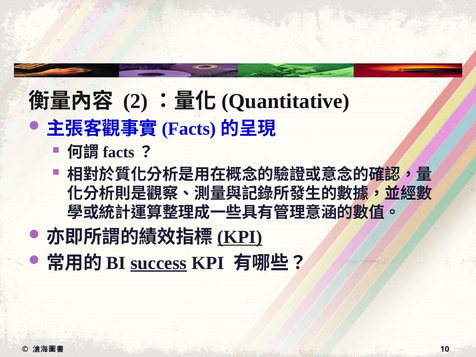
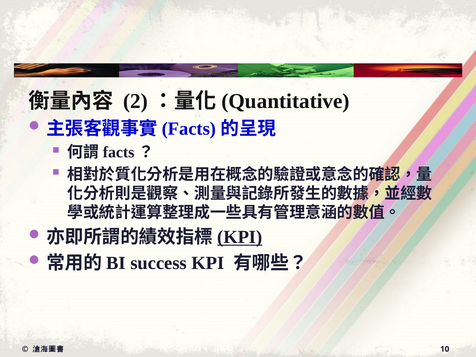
success underline: present -> none
